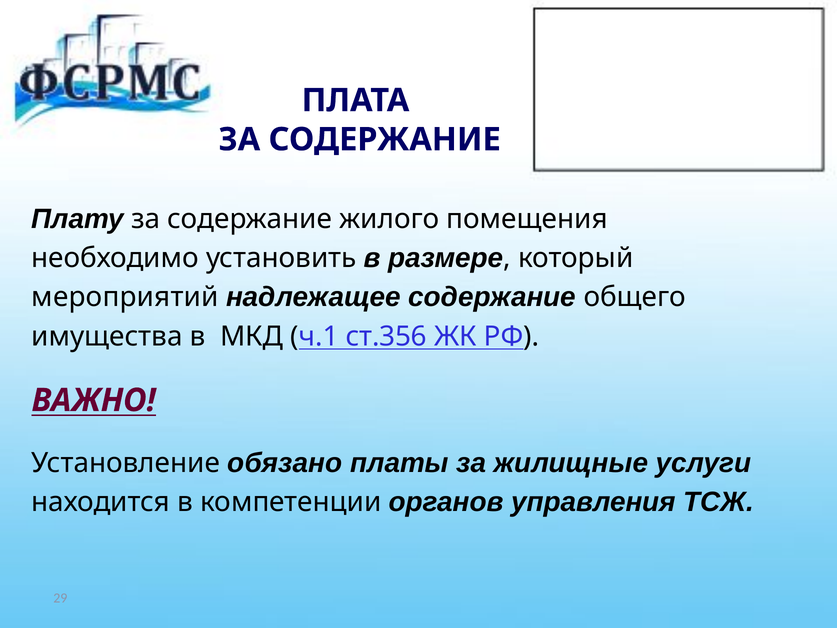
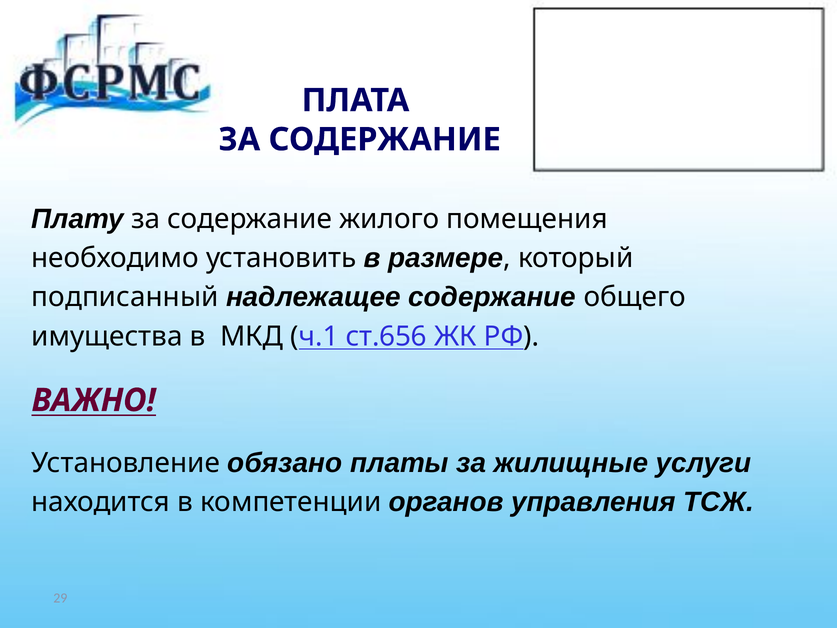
мероприятий: мероприятий -> подписанный
ст.356: ст.356 -> ст.656
